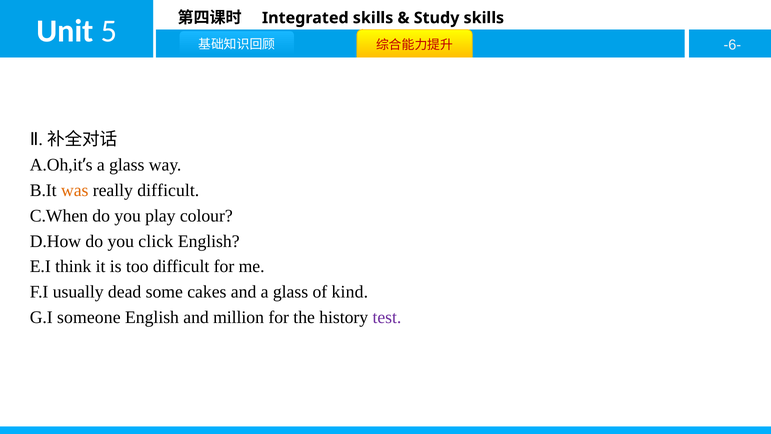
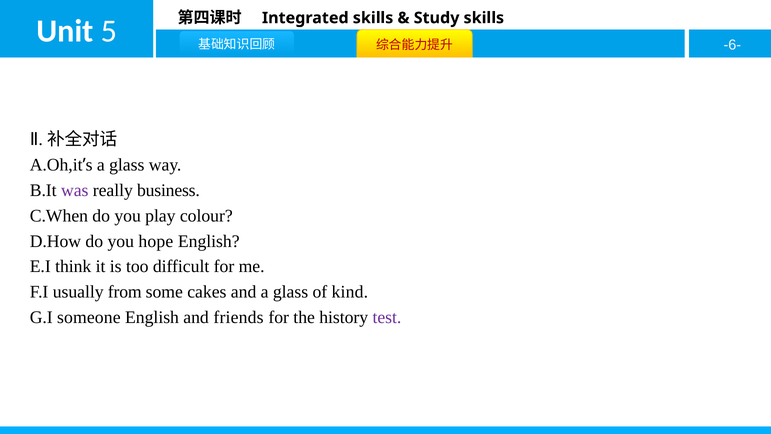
was colour: orange -> purple
really difficult: difficult -> business
click: click -> hope
dead: dead -> from
million: million -> friends
